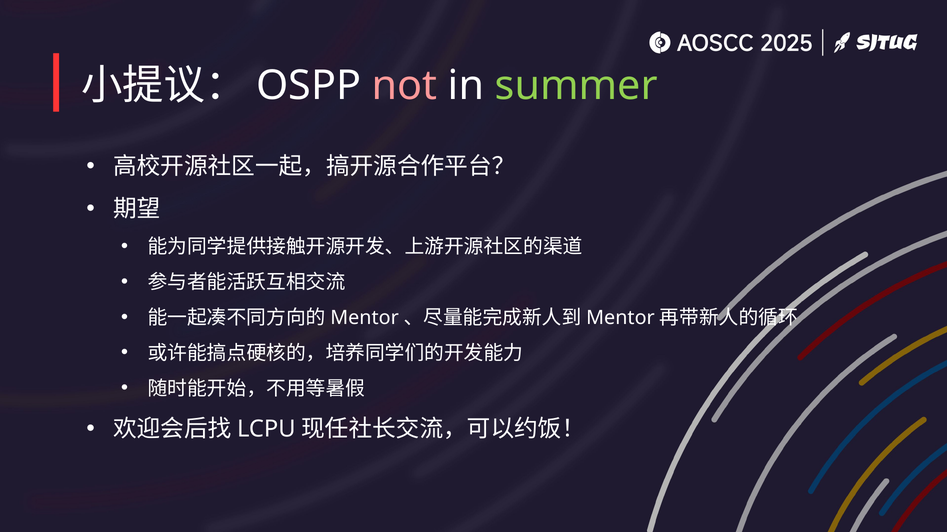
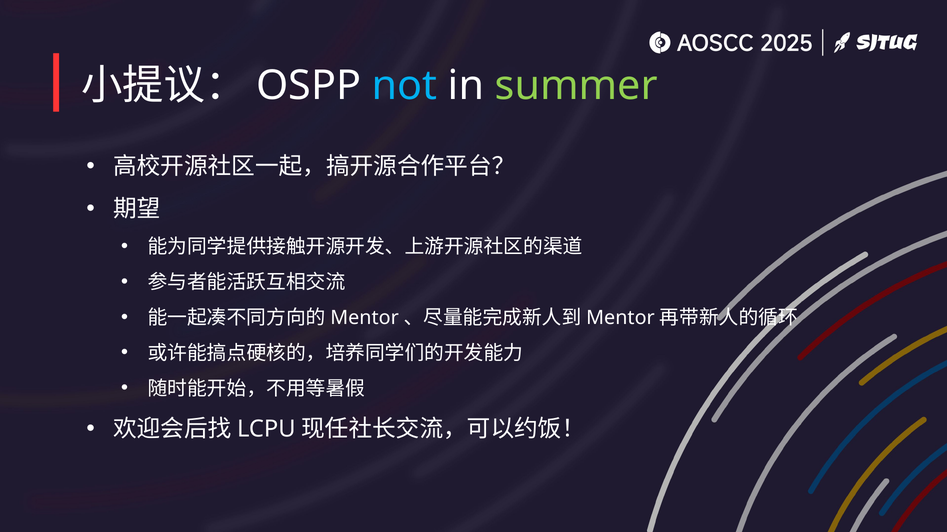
not colour: pink -> light blue
